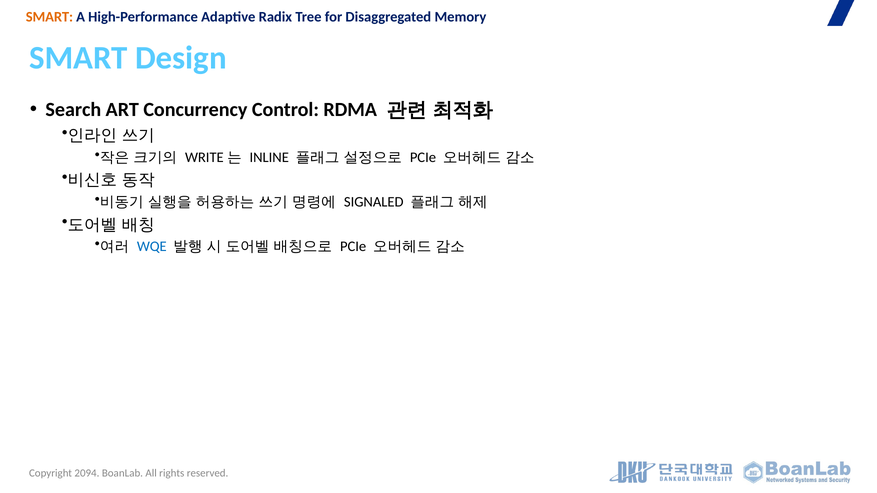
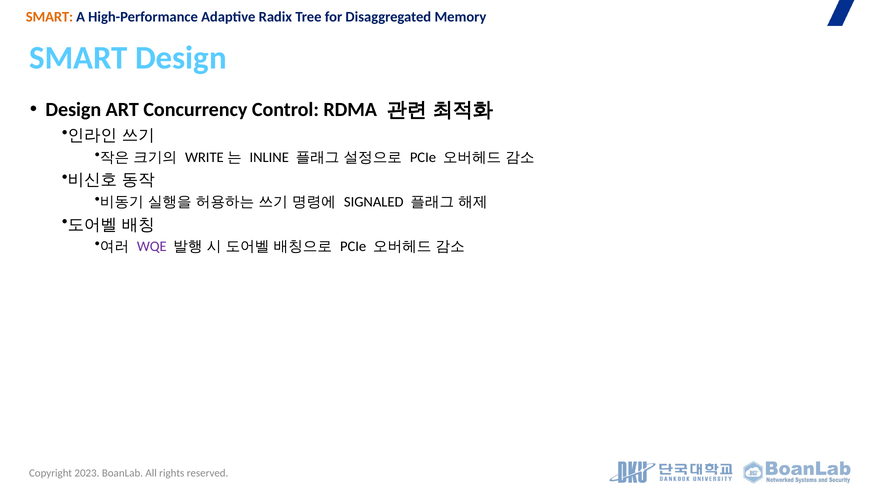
Search at (73, 110): Search -> Design
WQE colour: blue -> purple
2094: 2094 -> 2023
